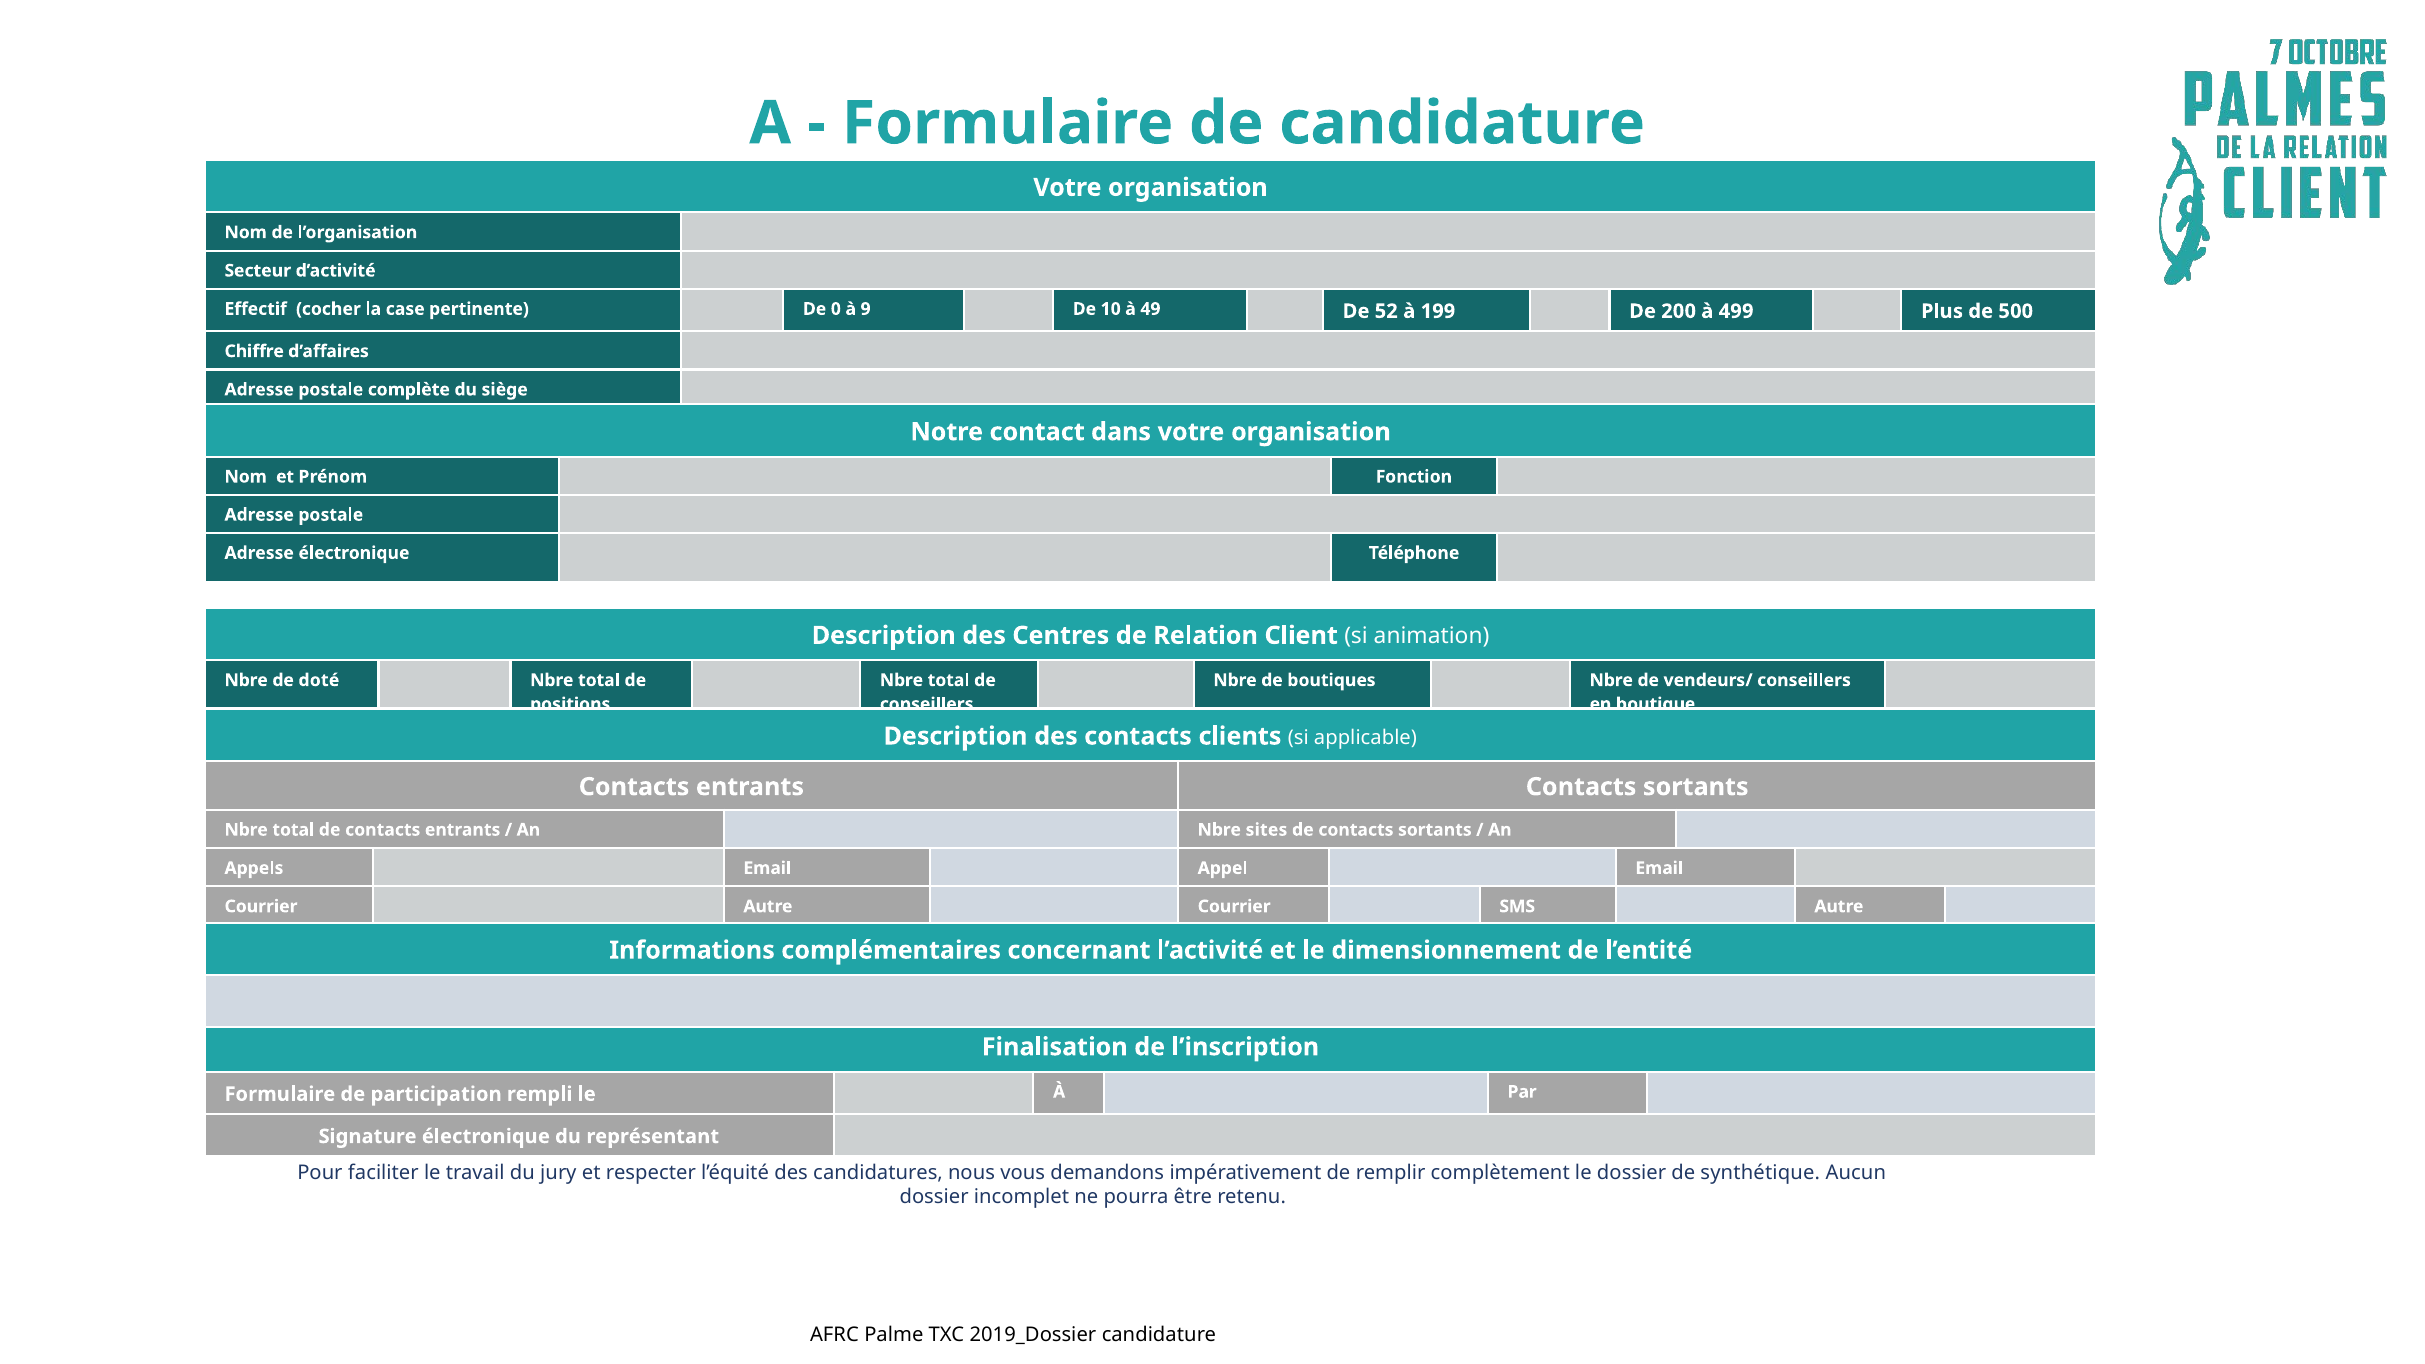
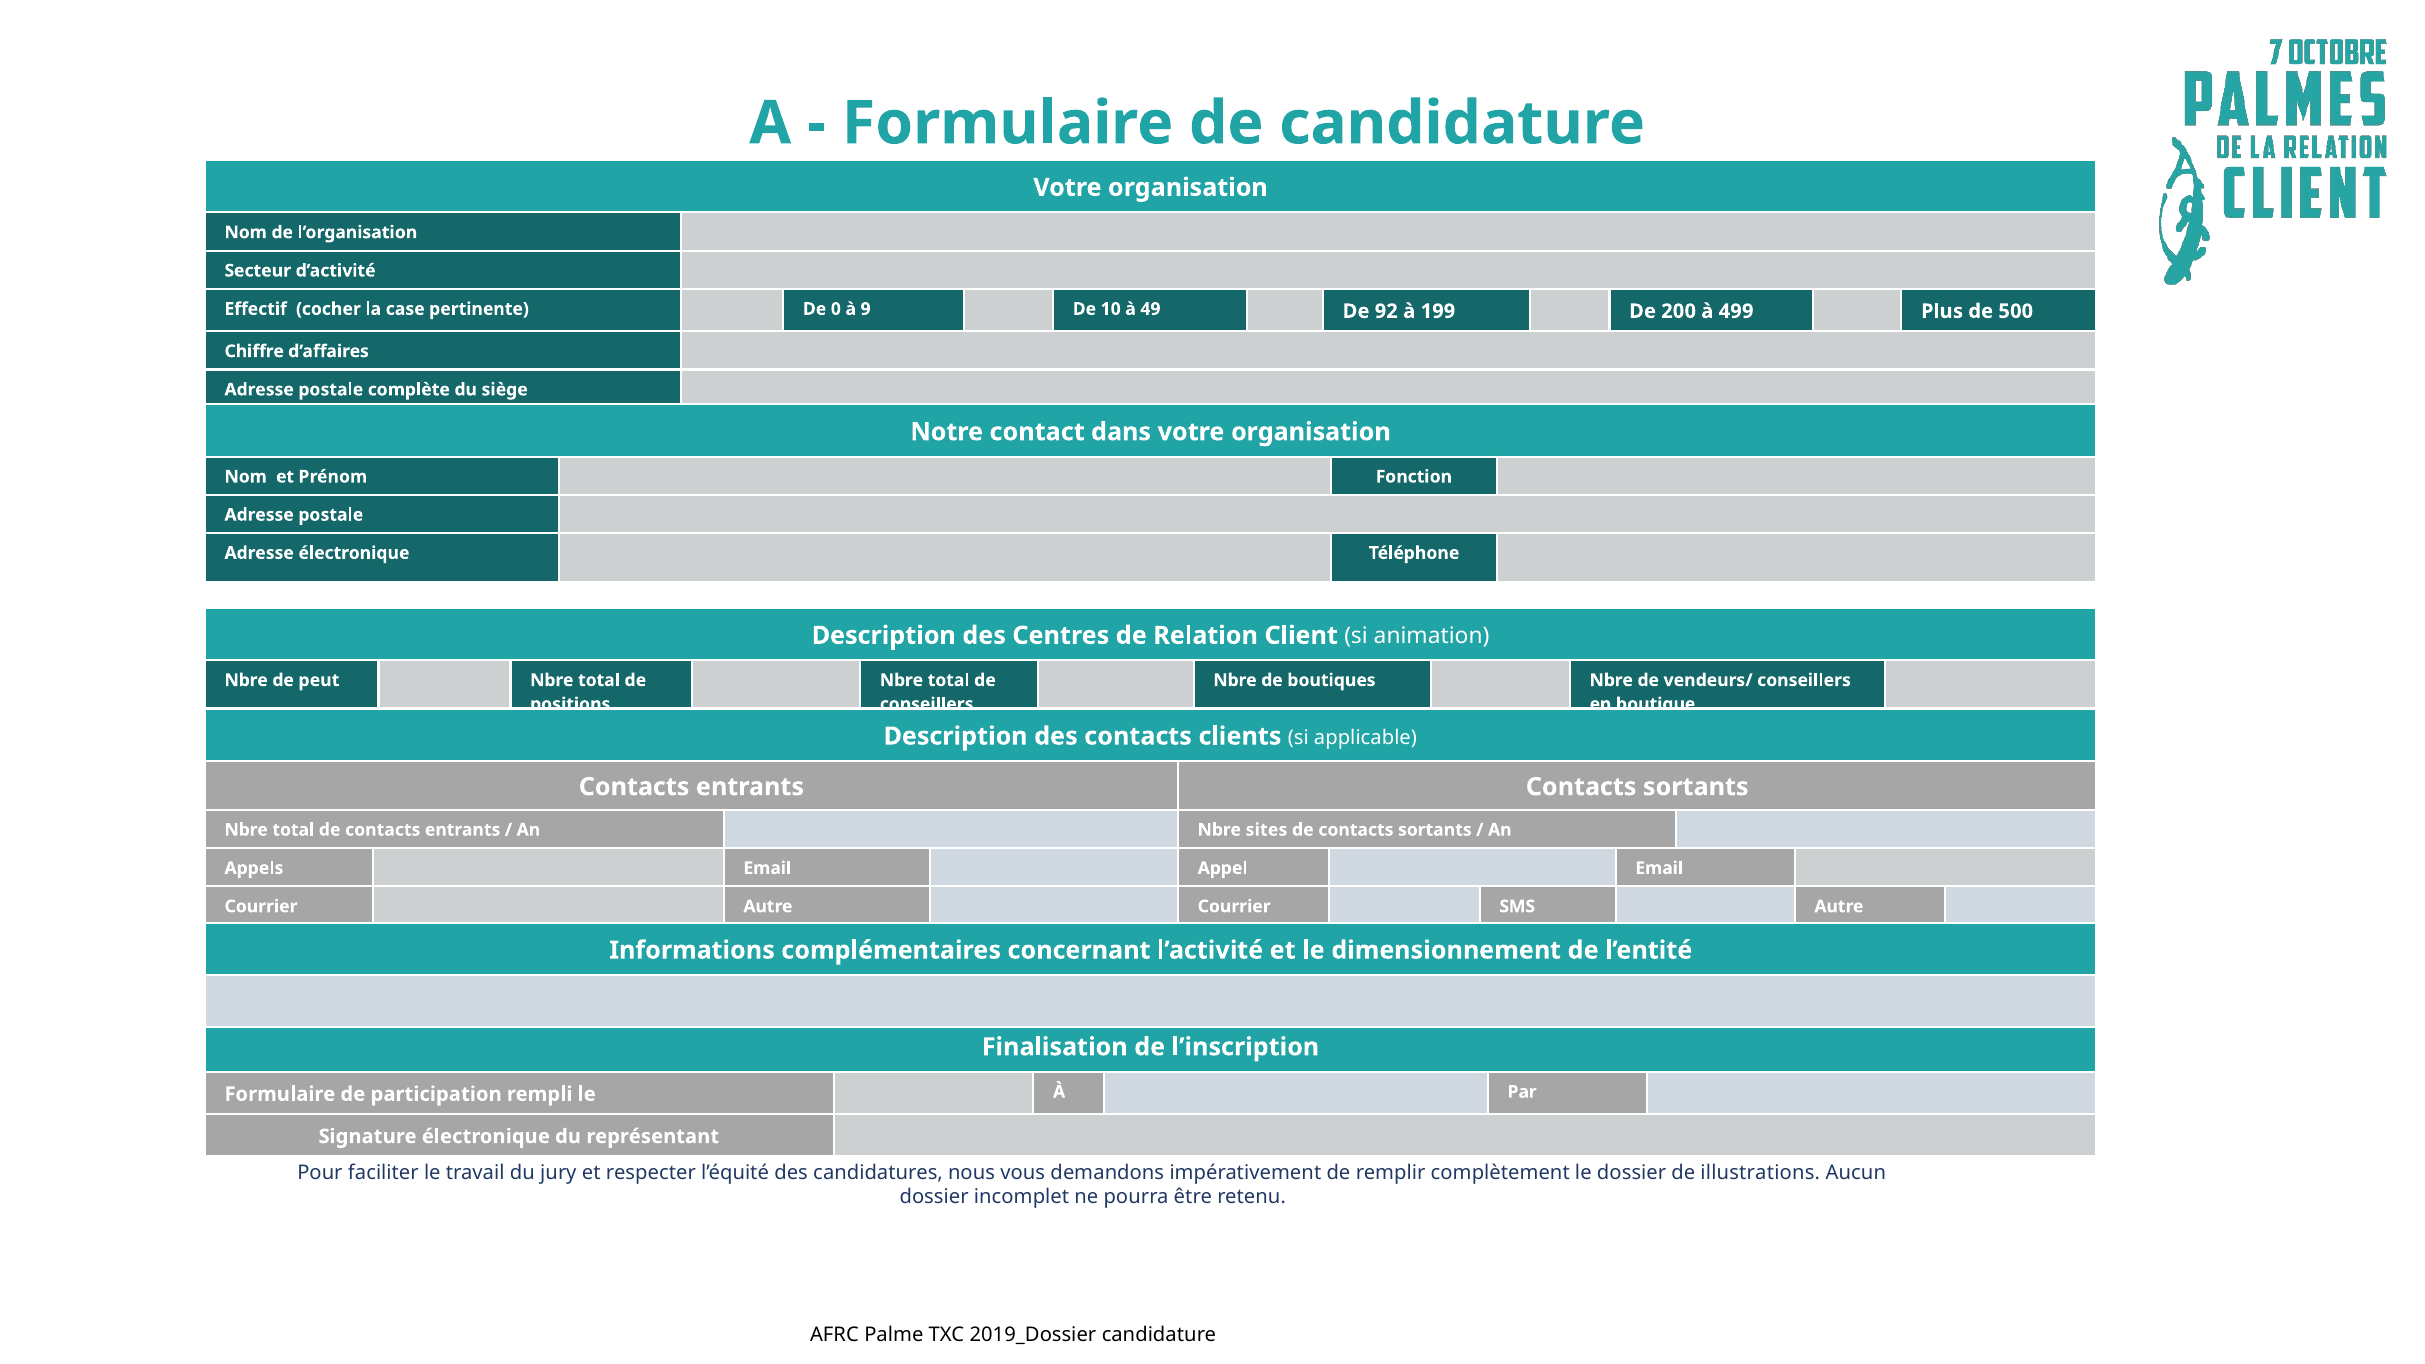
52: 52 -> 92
doté: doté -> peut
synthétique: synthétique -> illustrations
